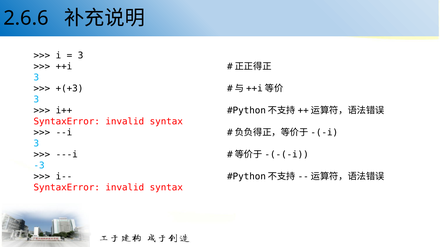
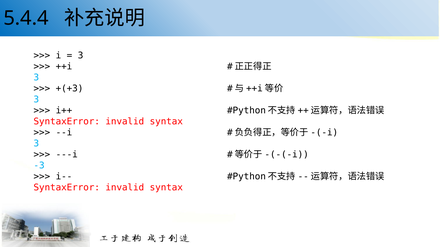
2.6.6: 2.6.6 -> 5.4.4
